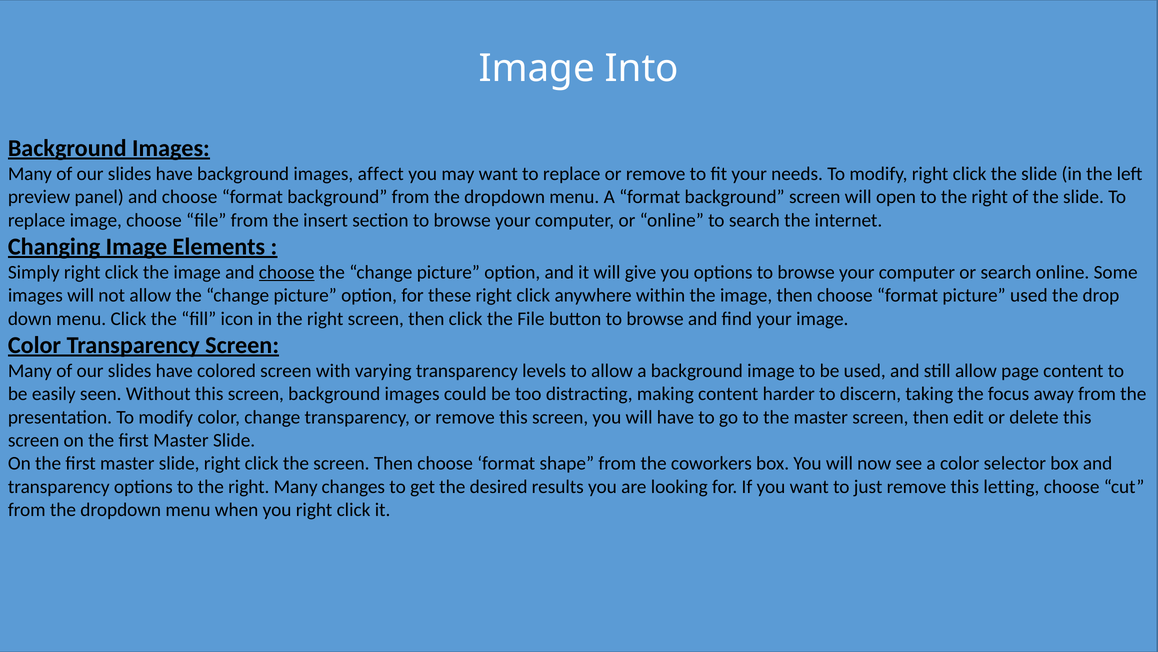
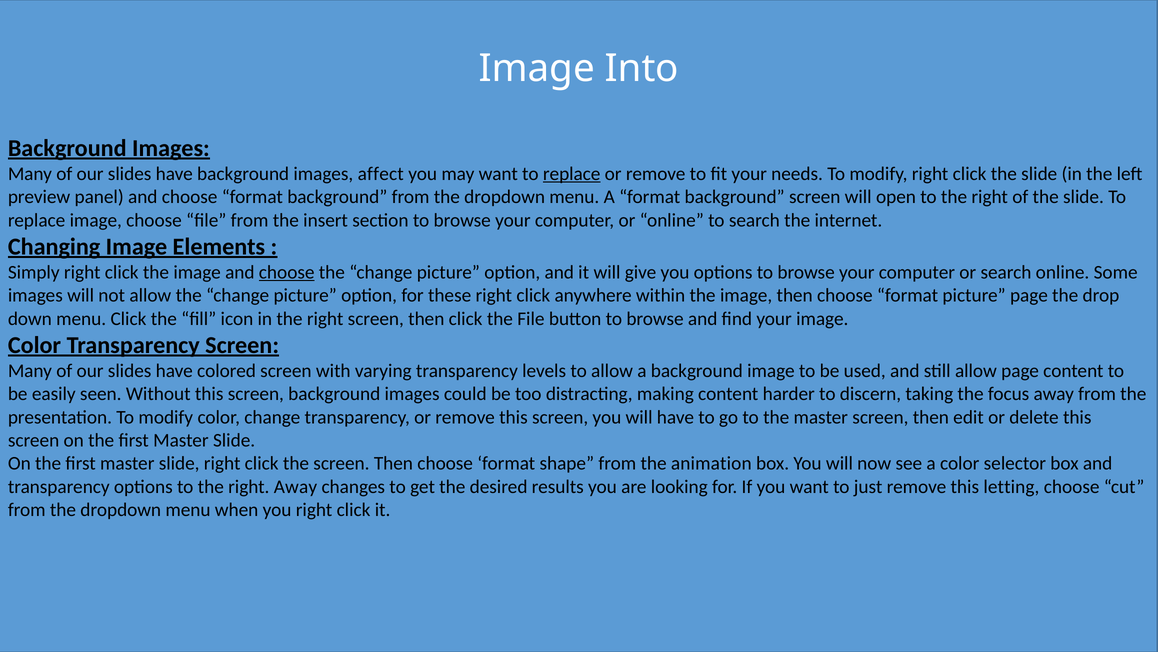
replace at (572, 174) underline: none -> present
picture used: used -> page
coworkers: coworkers -> animation
right Many: Many -> Away
